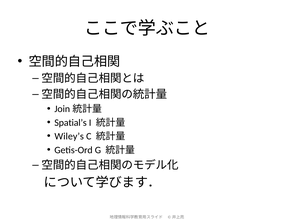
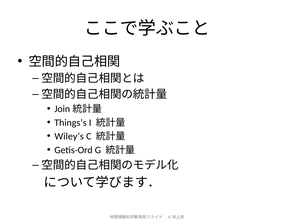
Spatial’s: Spatial’s -> Things’s
